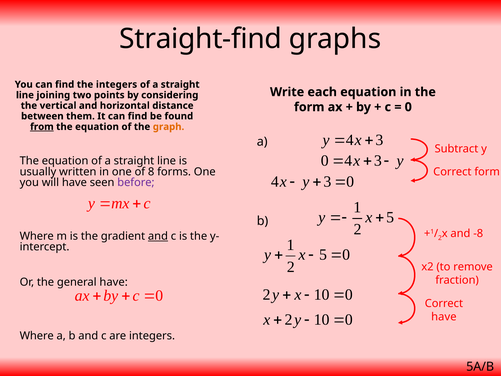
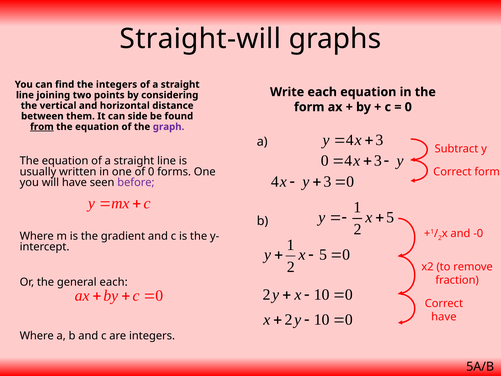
Straight-find: Straight-find -> Straight-will
It can find: find -> side
graph colour: orange -> purple
of 8: 8 -> 0
-8: -8 -> -0
and at (158, 236) underline: present -> none
general have: have -> each
